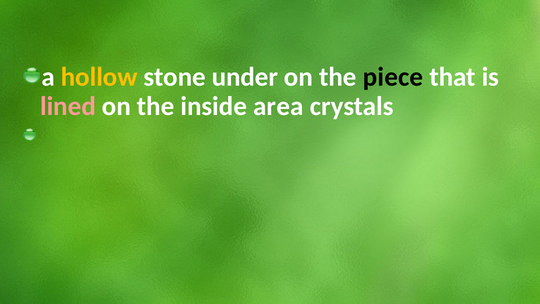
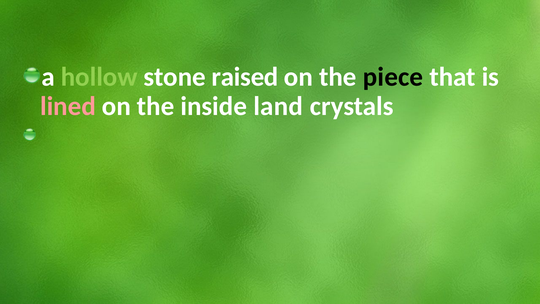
hollow colour: yellow -> light green
under: under -> raised
area: area -> land
